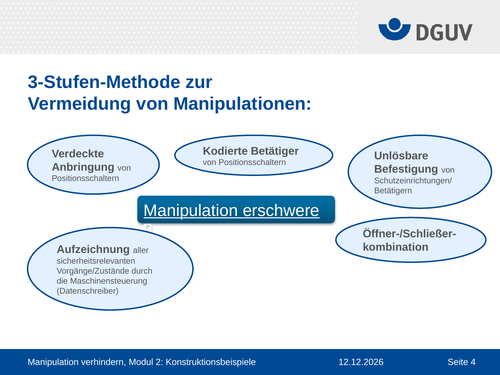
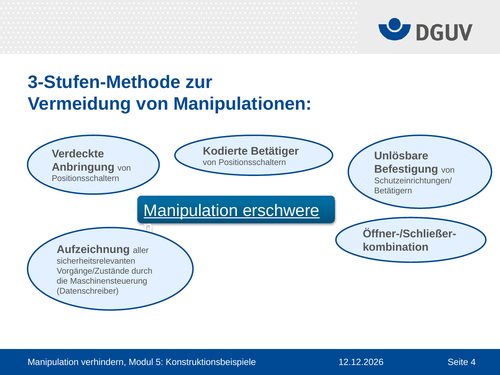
2: 2 -> 5
